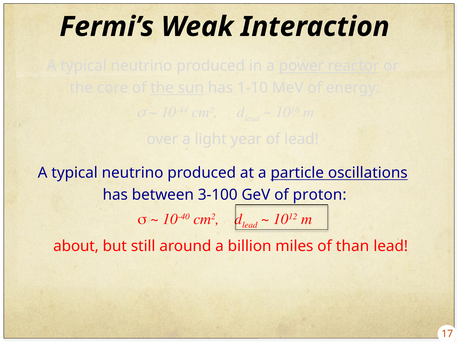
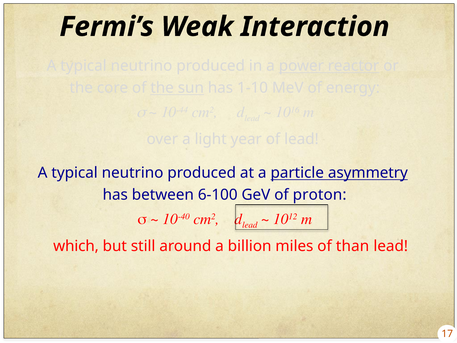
oscillations: oscillations -> asymmetry
3-100: 3-100 -> 6-100
about: about -> which
